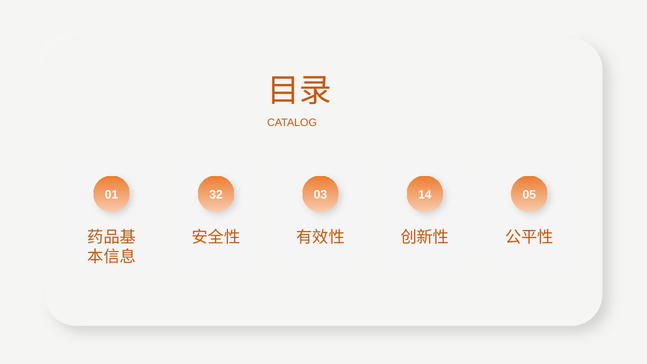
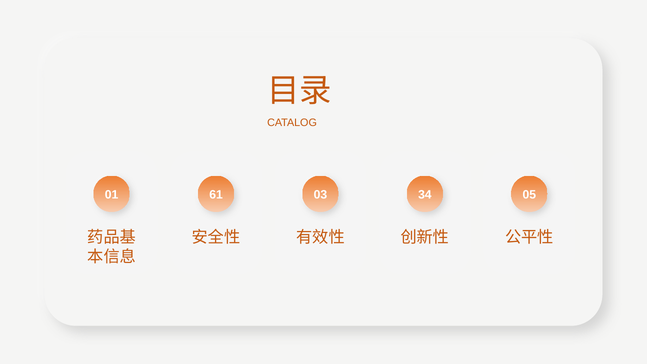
32: 32 -> 61
14: 14 -> 34
